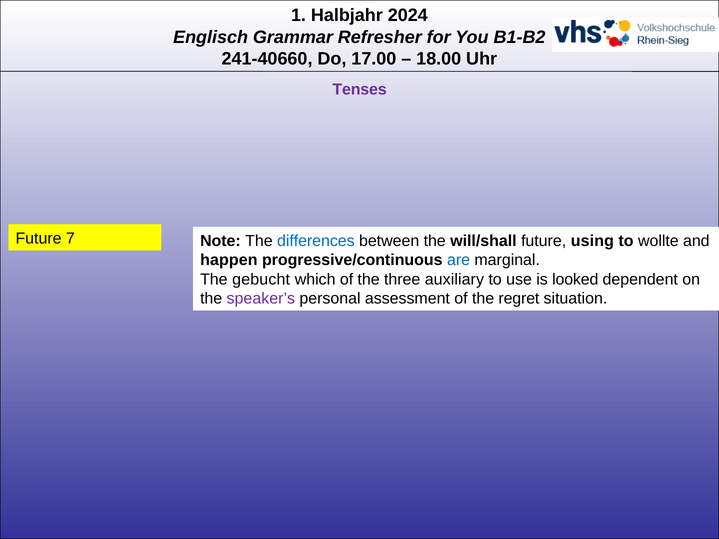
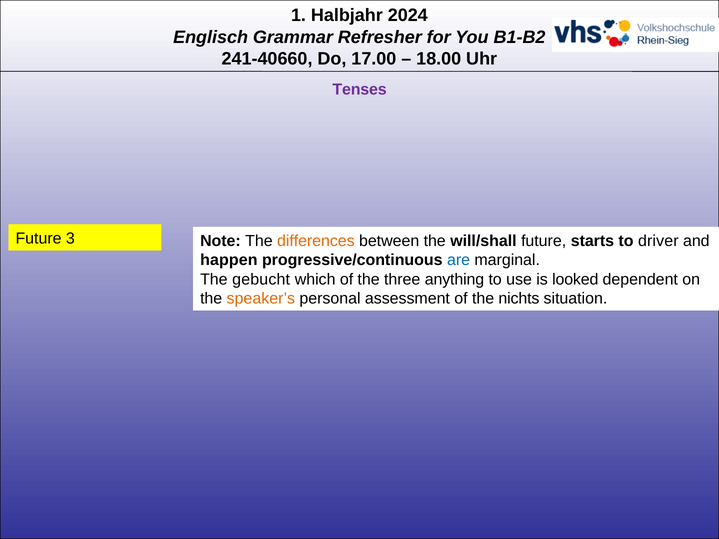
7: 7 -> 3
differences colour: blue -> orange
using: using -> starts
wollte: wollte -> driver
auxiliary: auxiliary -> anything
speaker’s colour: purple -> orange
regret: regret -> nichts
